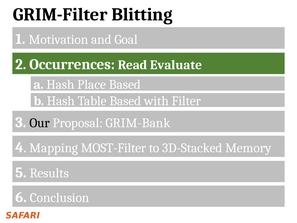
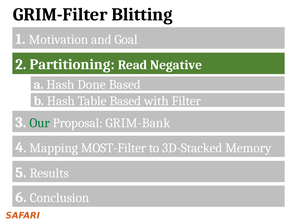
Occurrences: Occurrences -> Partitioning
Evaluate: Evaluate -> Negative
Place: Place -> Done
Our colour: black -> green
